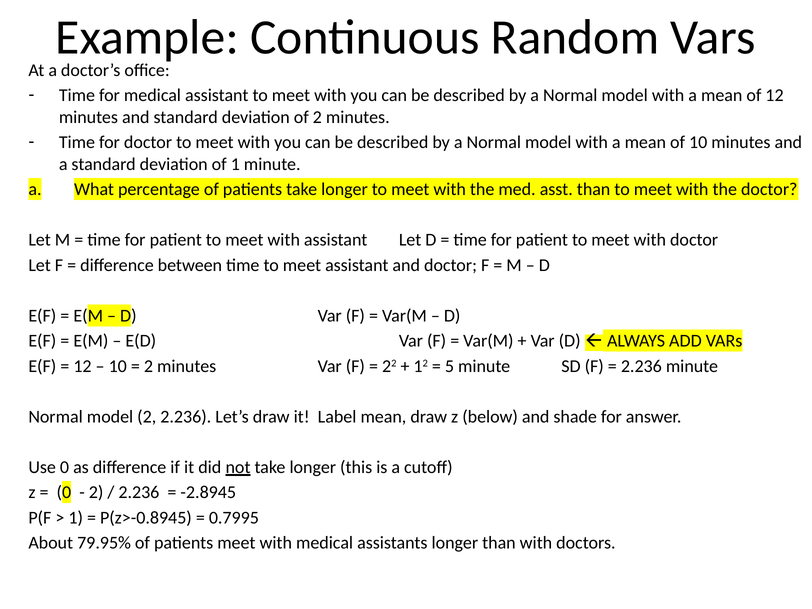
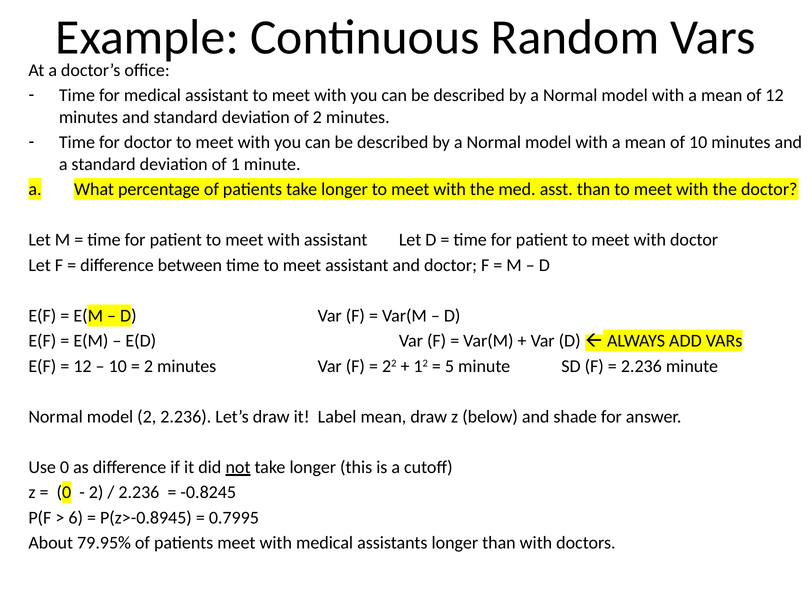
-2.8945: -2.8945 -> -0.8245
1 at (76, 518): 1 -> 6
